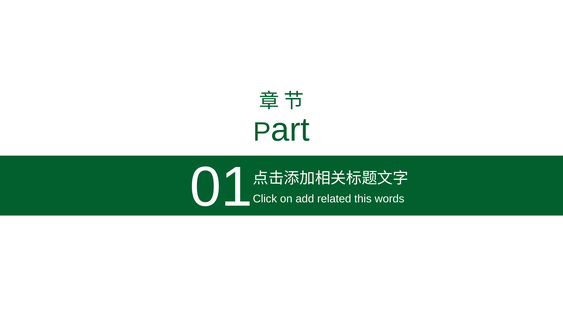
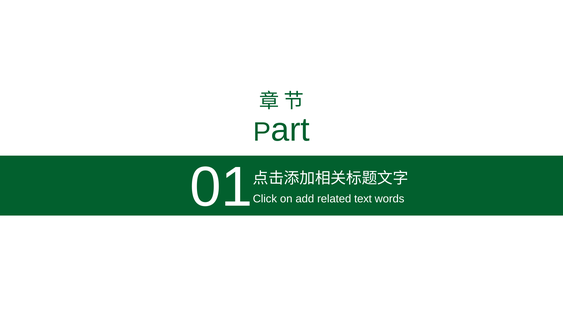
this: this -> text
